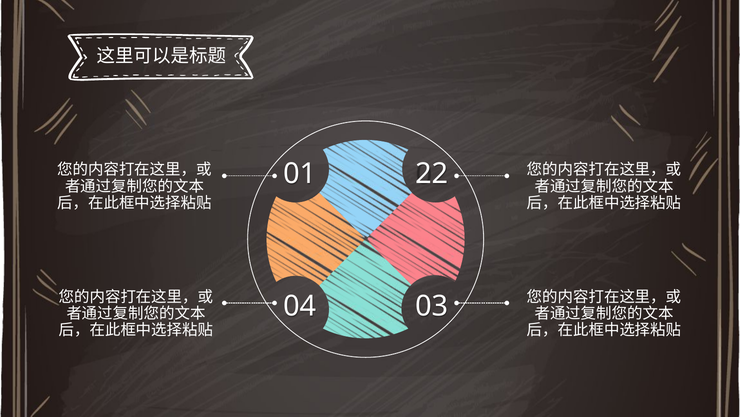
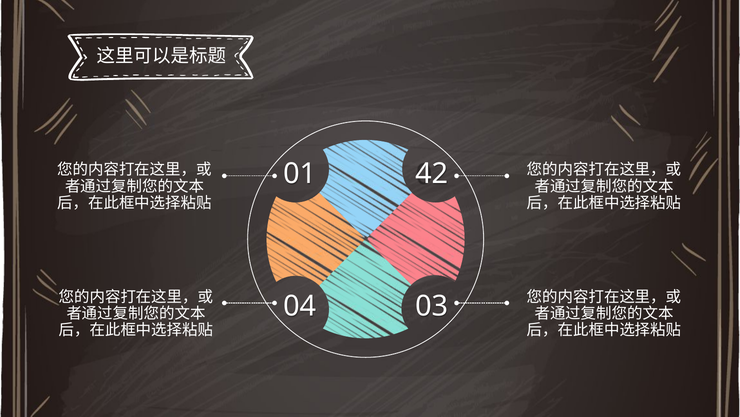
22: 22 -> 42
